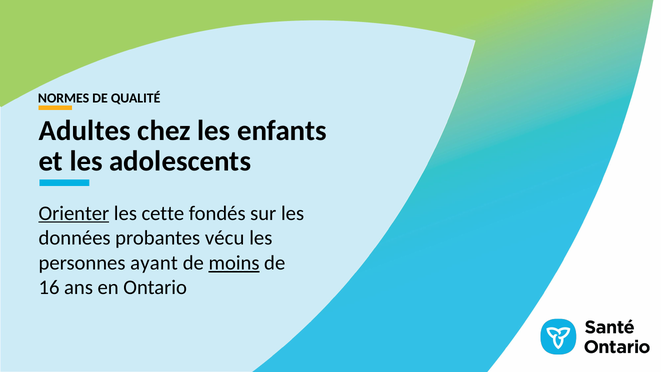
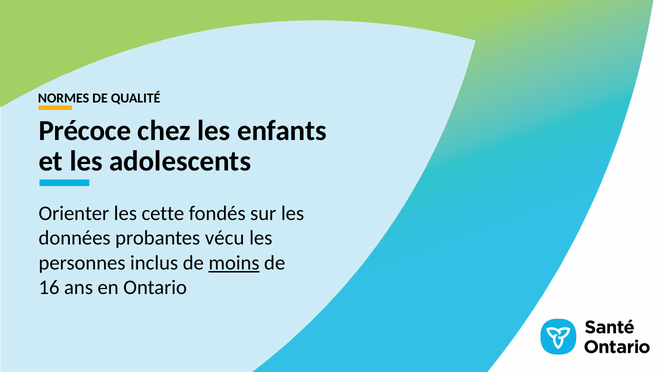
Adultes: Adultes -> Précoce
Orienter underline: present -> none
ayant: ayant -> inclus
